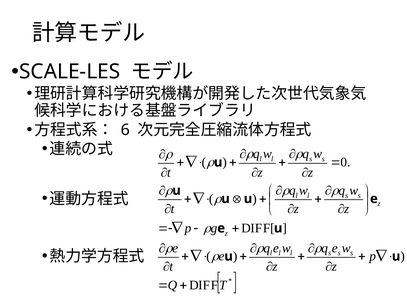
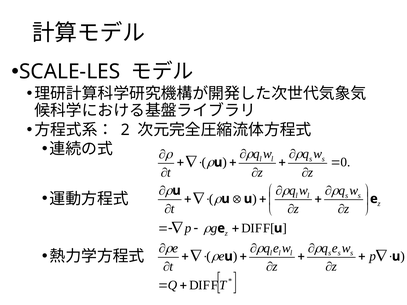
6: 6 -> 2
